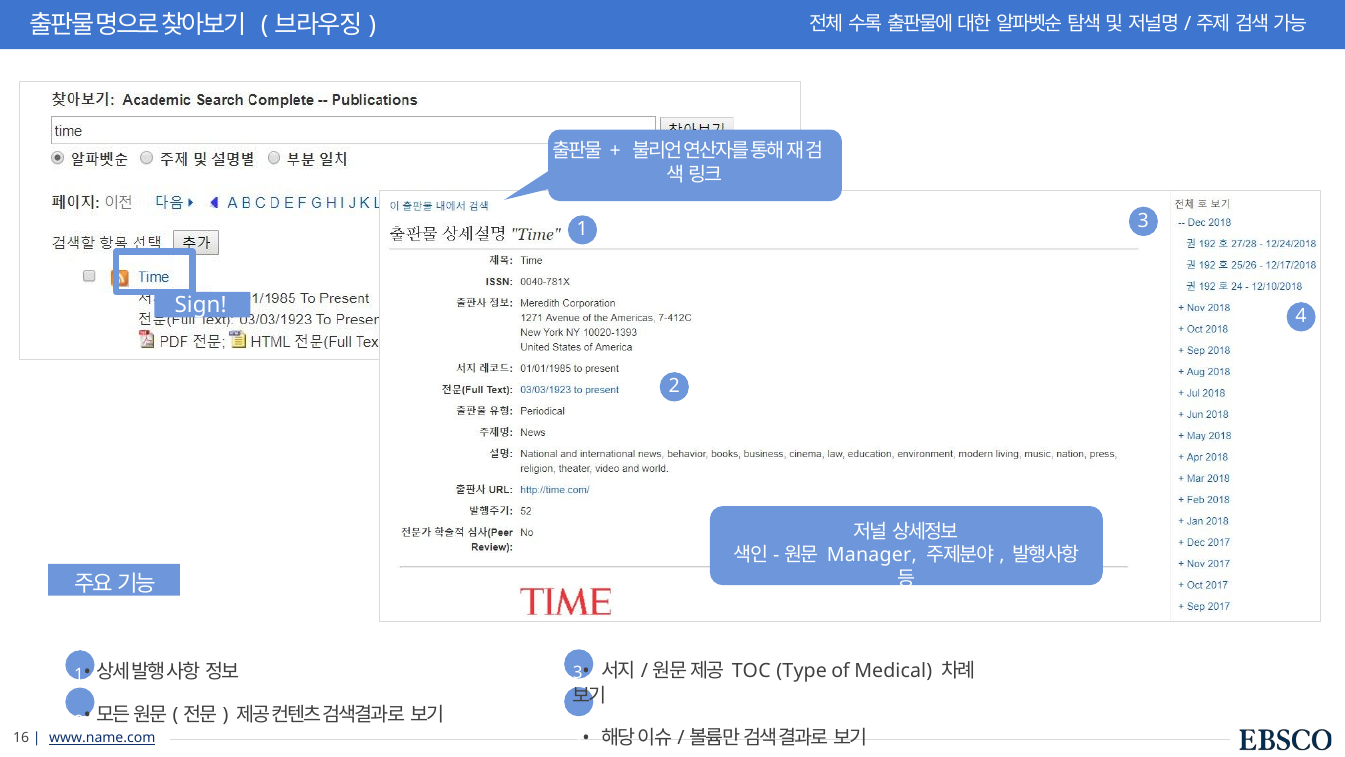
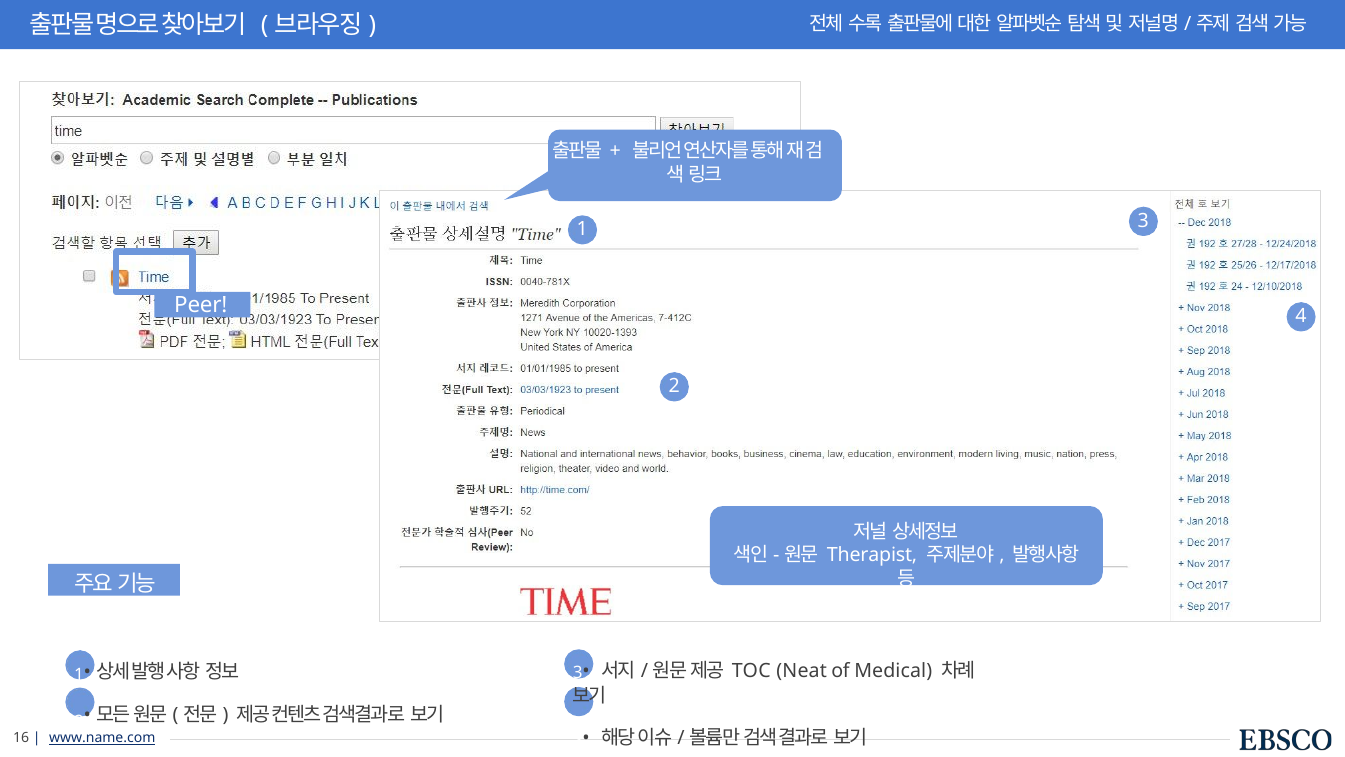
Sign: Sign -> Peer
Manager: Manager -> Therapist
Type: Type -> Neat
